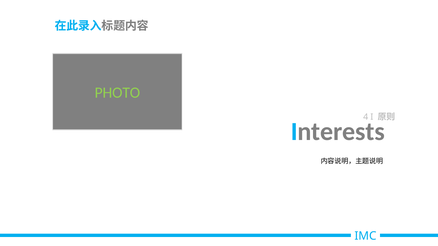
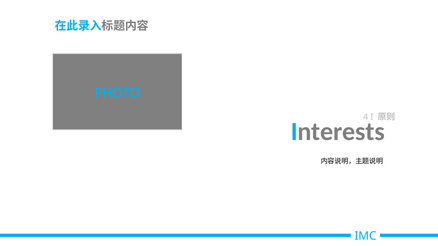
PHOTO colour: light green -> light blue
